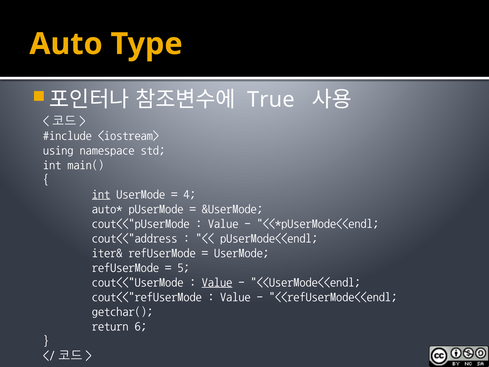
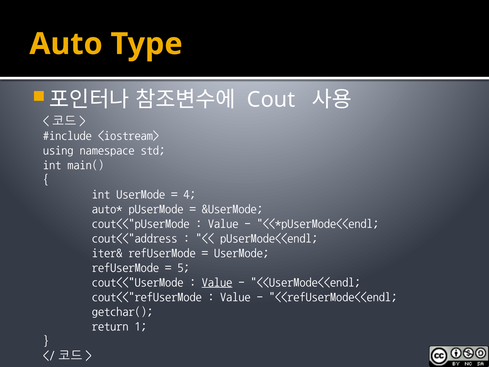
True: True -> Cout
int at (101, 194) underline: present -> none
6: 6 -> 1
